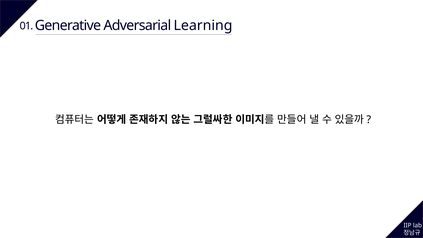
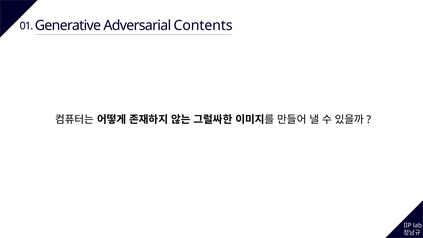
Learning: Learning -> Contents
